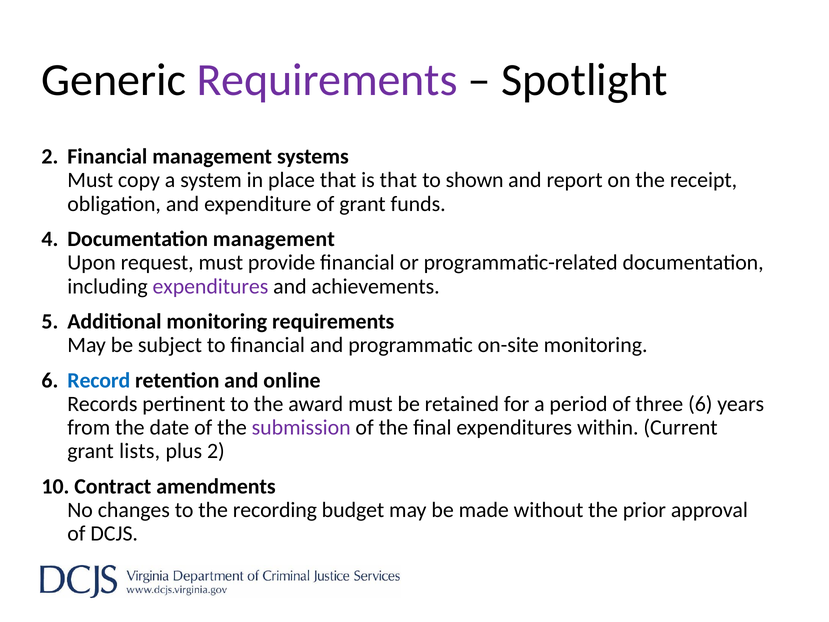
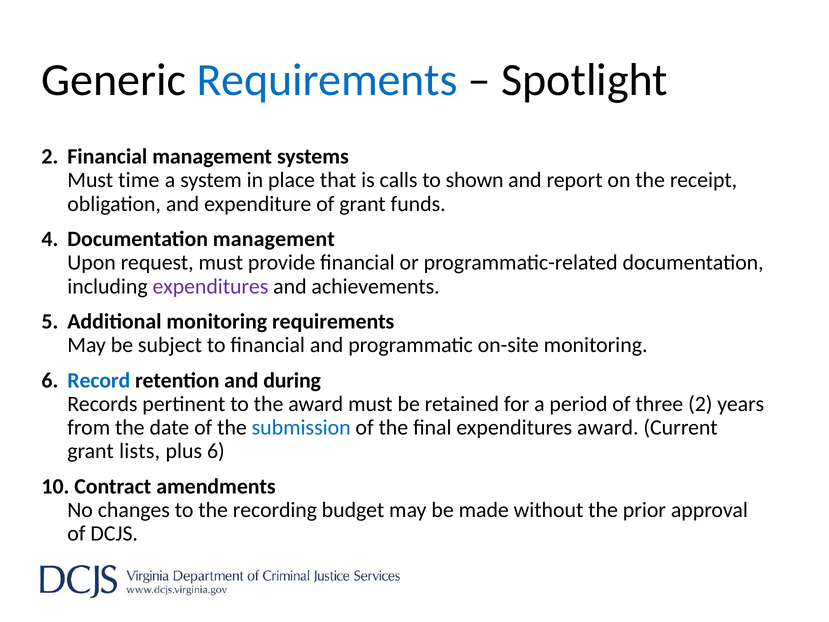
Requirements at (327, 80) colour: purple -> blue
copy: copy -> time
is that: that -> calls
online: online -> during
three 6: 6 -> 2
submission colour: purple -> blue
expenditures within: within -> award
plus 2: 2 -> 6
